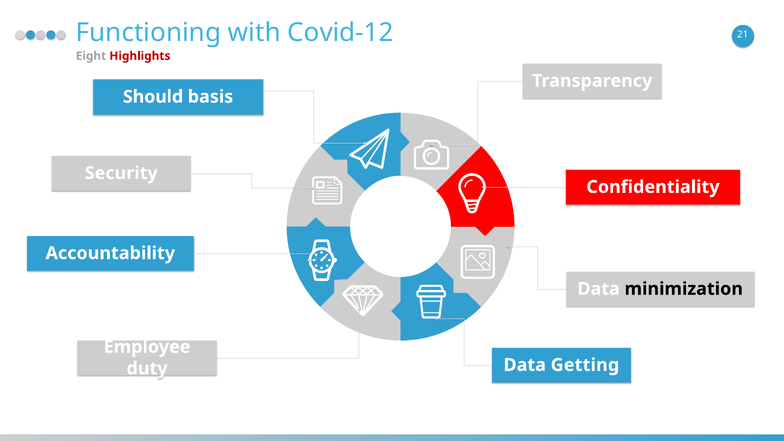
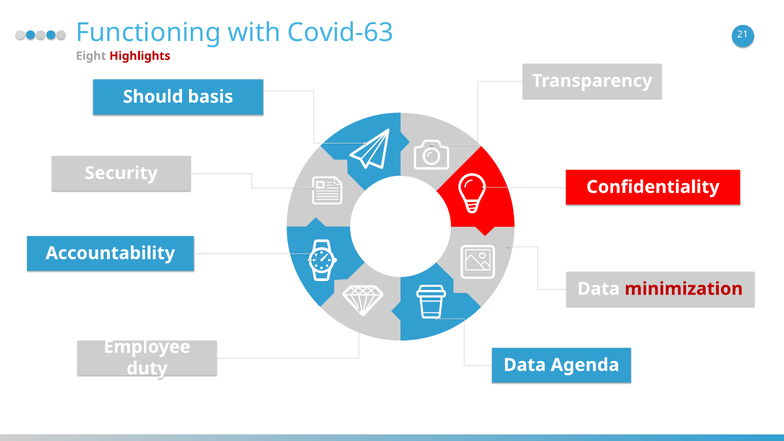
Covid-12: Covid-12 -> Covid-63
minimization colour: black -> red
Getting: Getting -> Agenda
